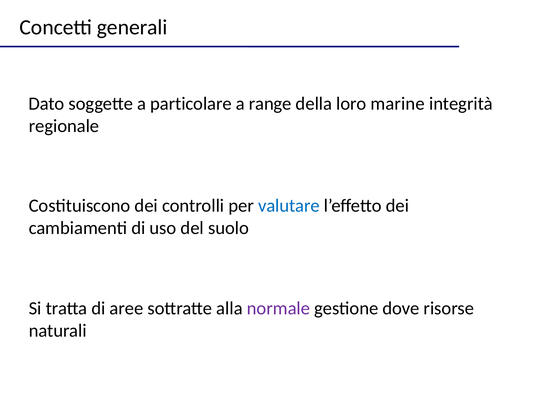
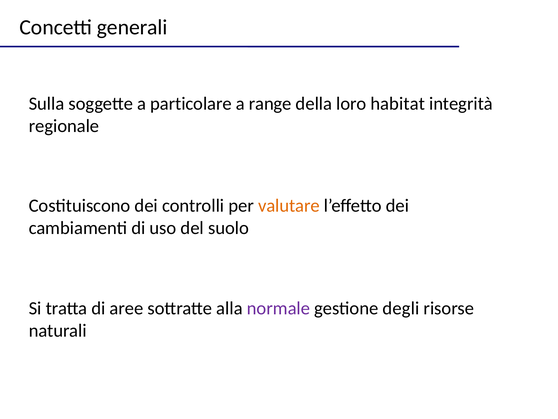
Dato: Dato -> Sulla
marine: marine -> habitat
valutare colour: blue -> orange
dove: dove -> degli
